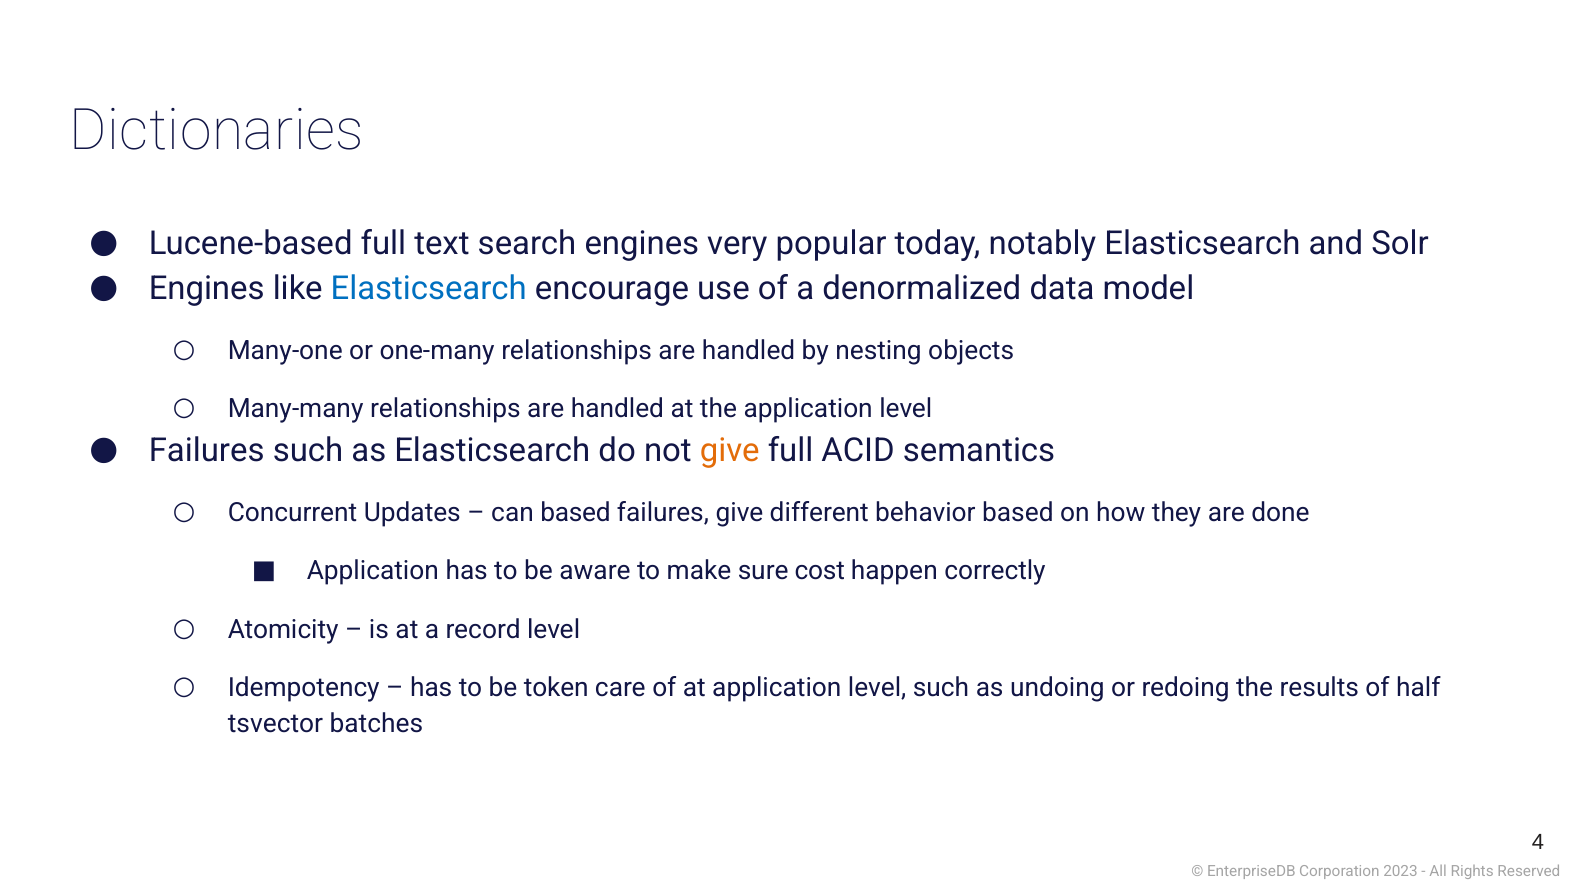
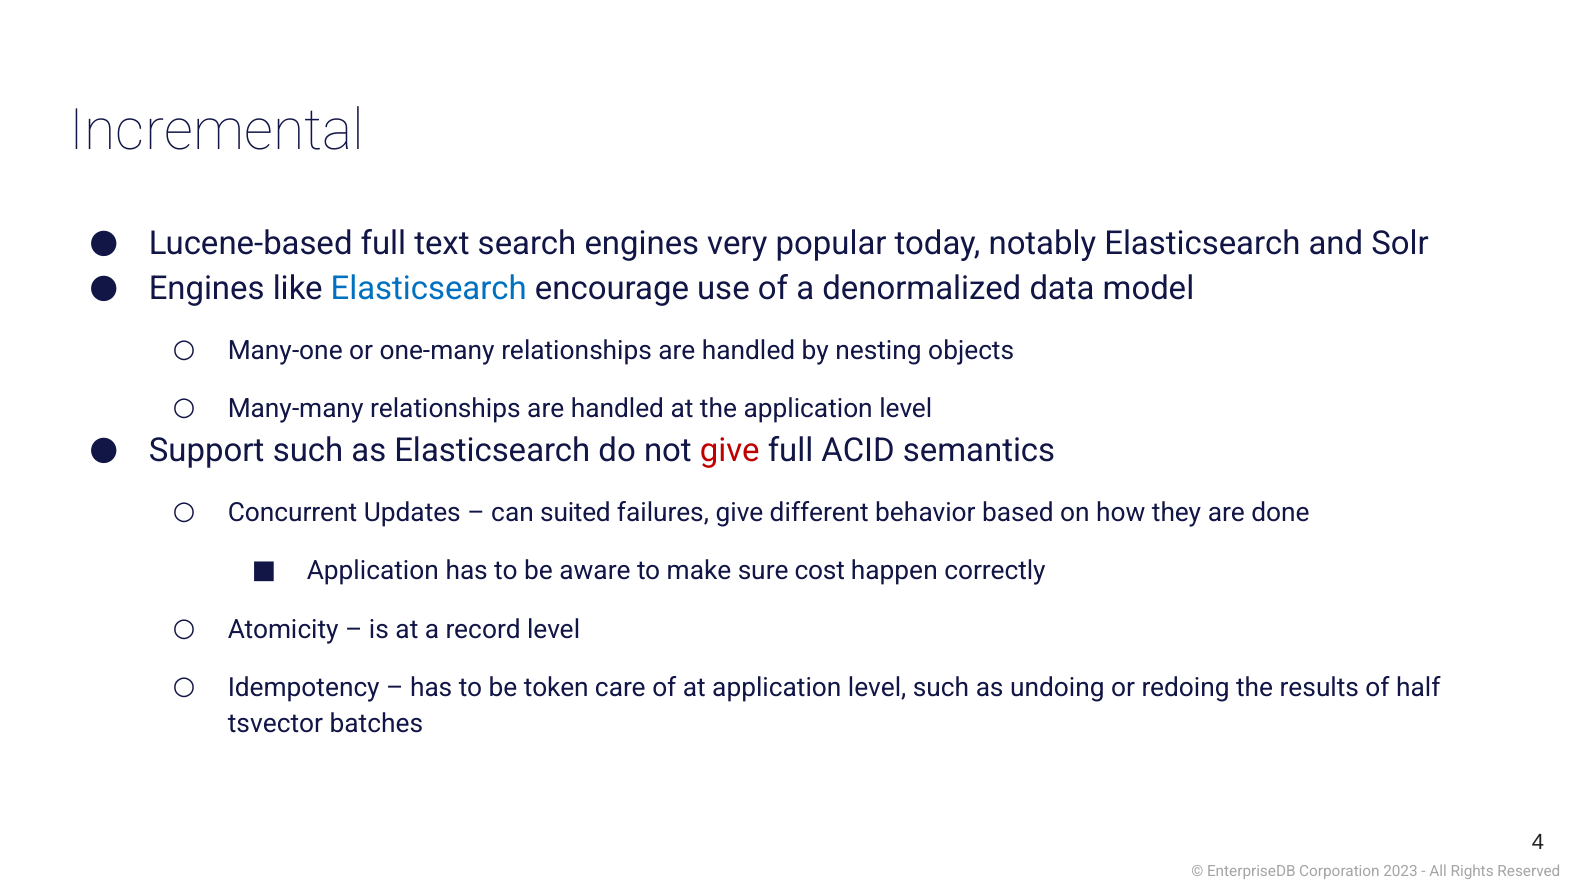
Dictionaries: Dictionaries -> Incremental
Failures at (207, 451): Failures -> Support
give at (730, 451) colour: orange -> red
can based: based -> suited
